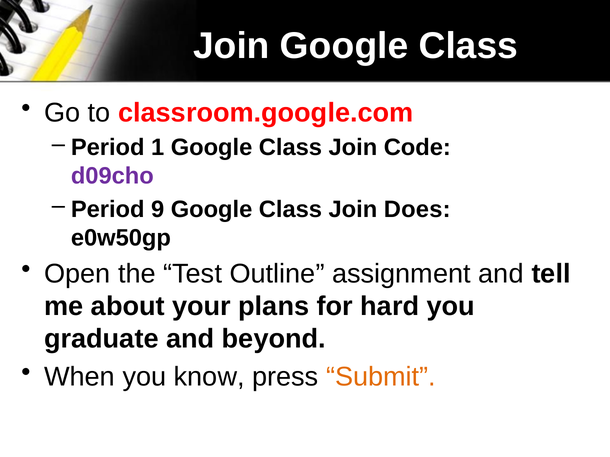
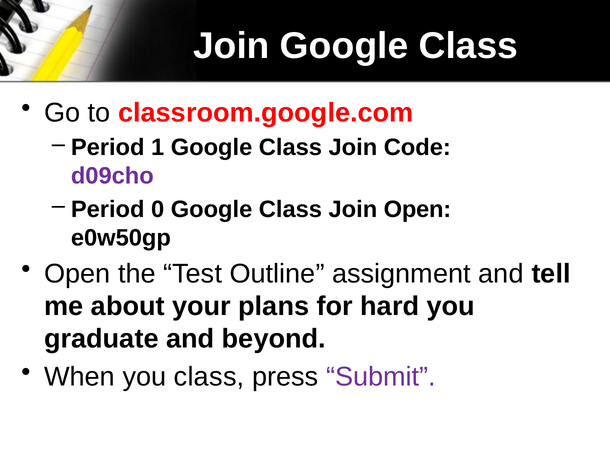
9: 9 -> 0
Join Does: Does -> Open
you know: know -> class
Submit colour: orange -> purple
